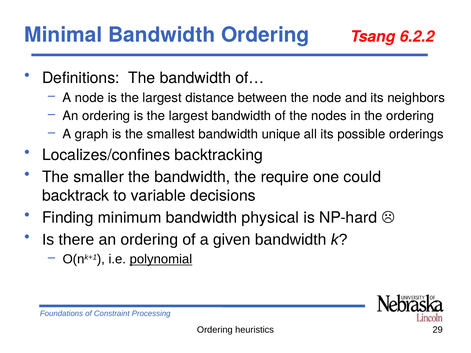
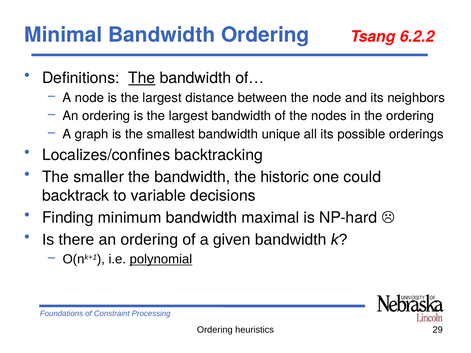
The at (142, 78) underline: none -> present
require: require -> historic
physical: physical -> maximal
